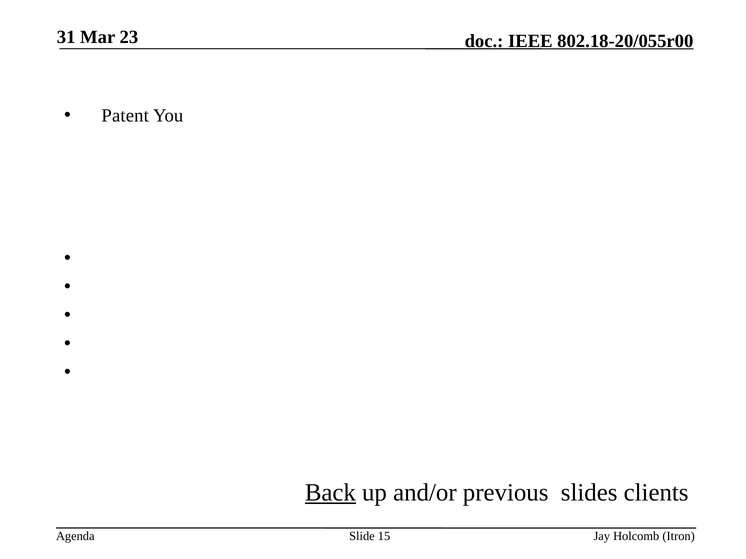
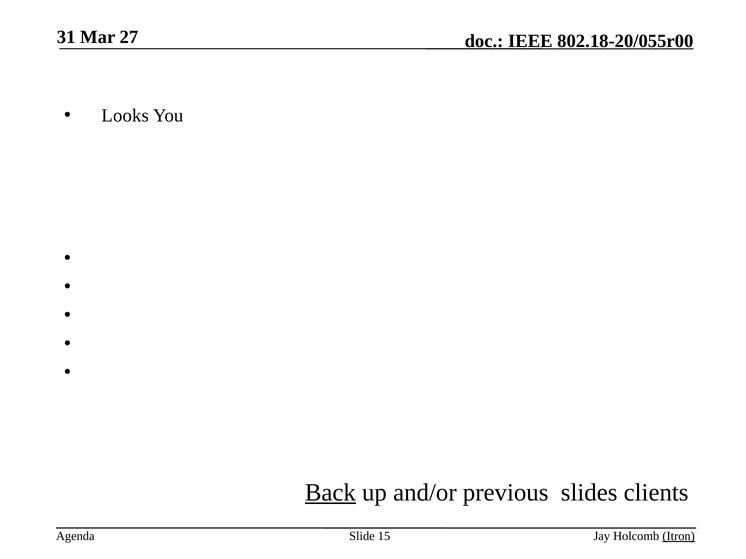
23: 23 -> 27
Patent: Patent -> Looks
Itron underline: none -> present
